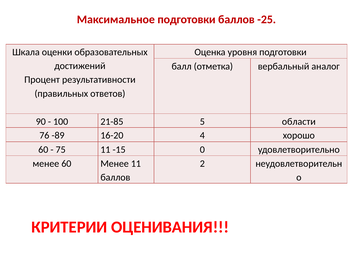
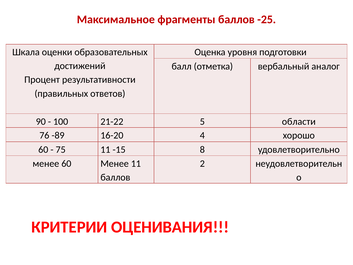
Максимальное подготовки: подготовки -> фрагменты
21-85: 21-85 -> 21-22
0: 0 -> 8
